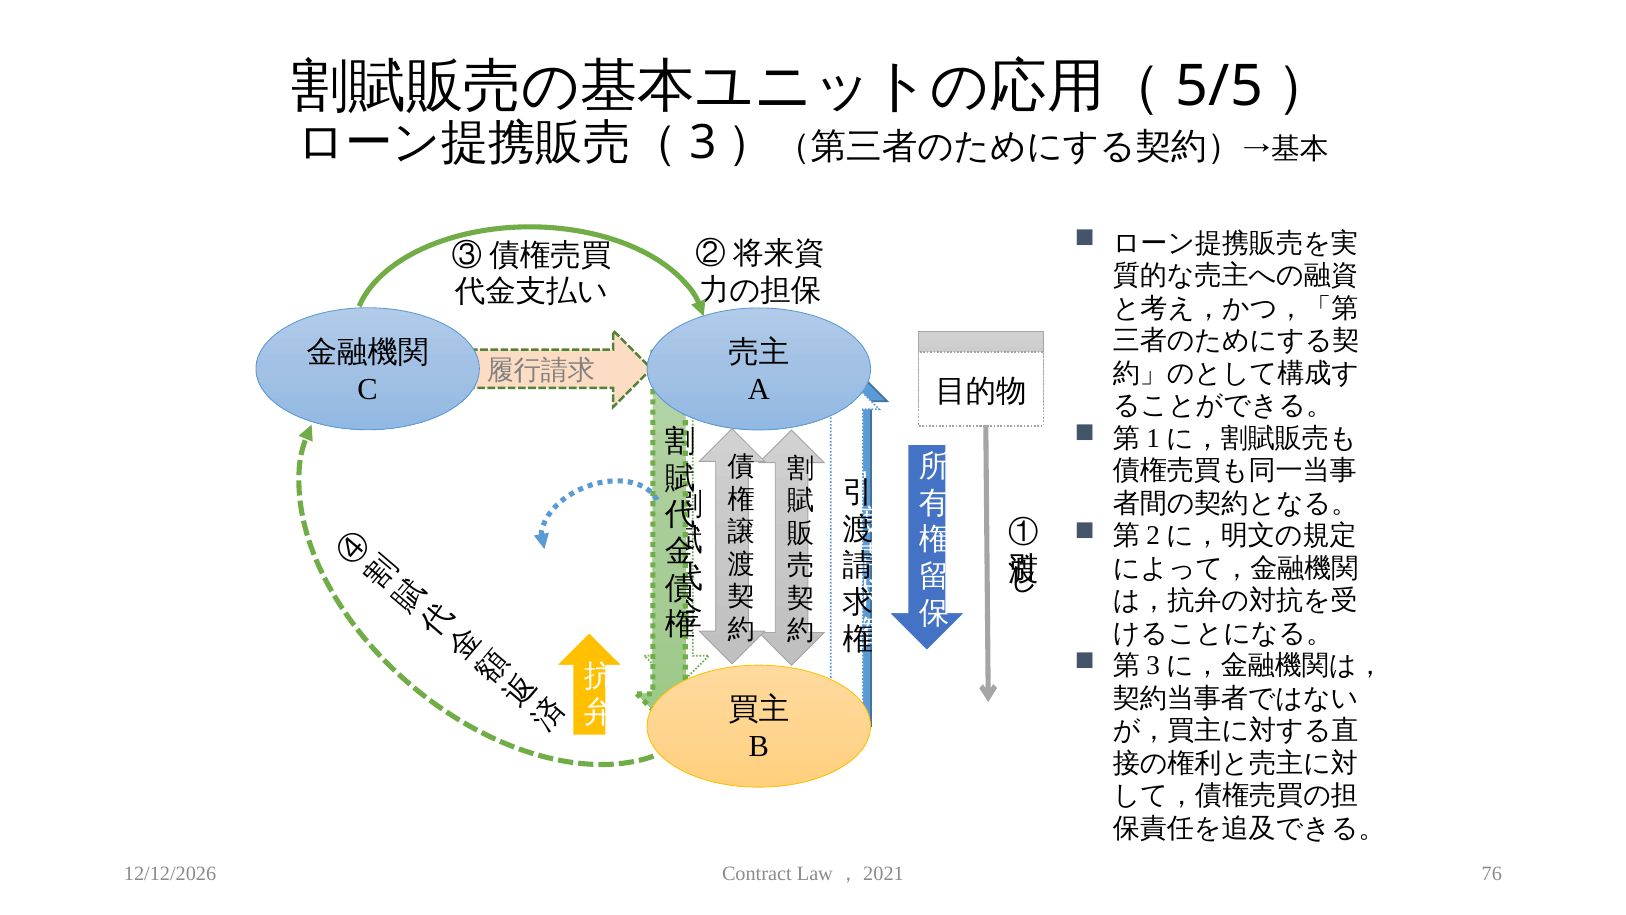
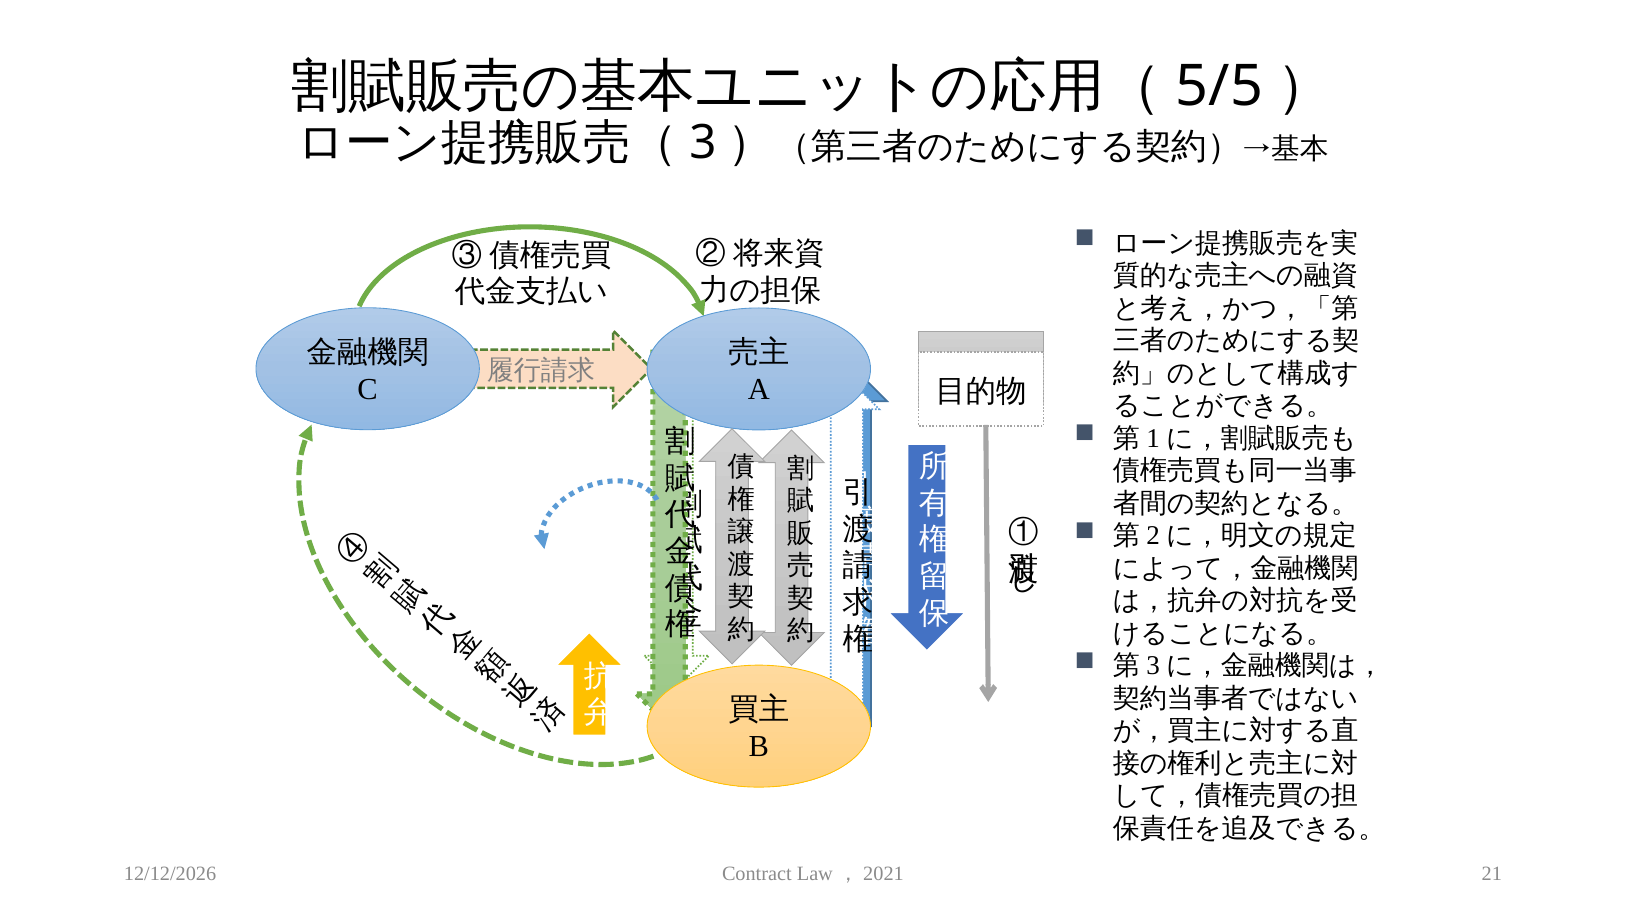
76: 76 -> 21
